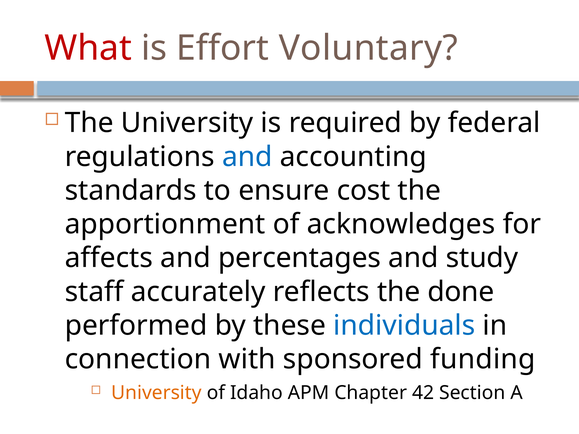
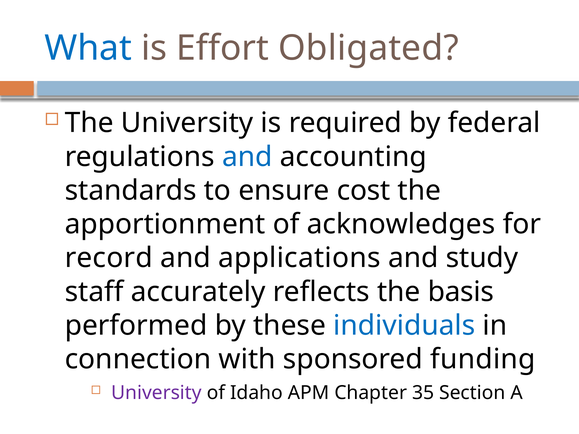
What colour: red -> blue
Voluntary: Voluntary -> Obligated
affects: affects -> record
percentages: percentages -> applications
done: done -> basis
University at (156, 393) colour: orange -> purple
42: 42 -> 35
